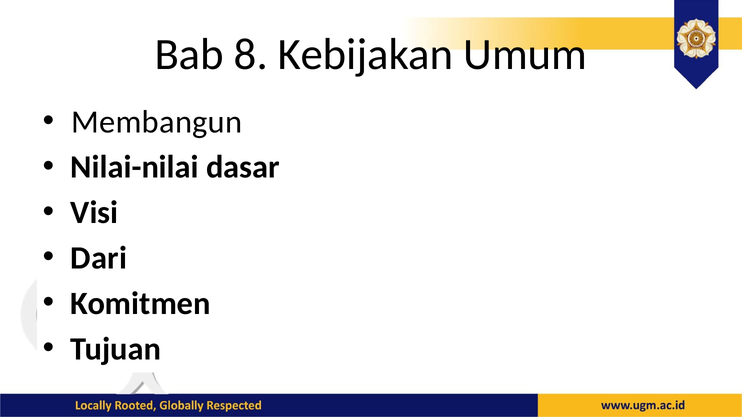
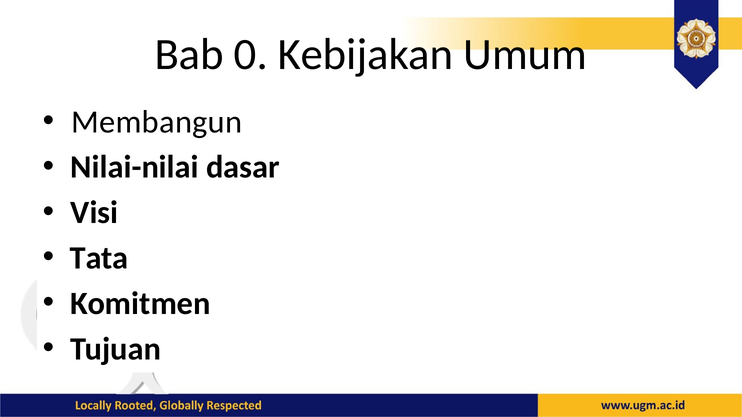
8: 8 -> 0
Dari: Dari -> Tata
